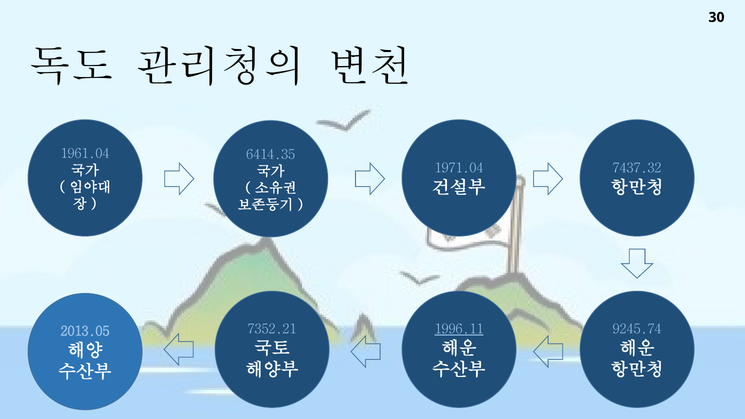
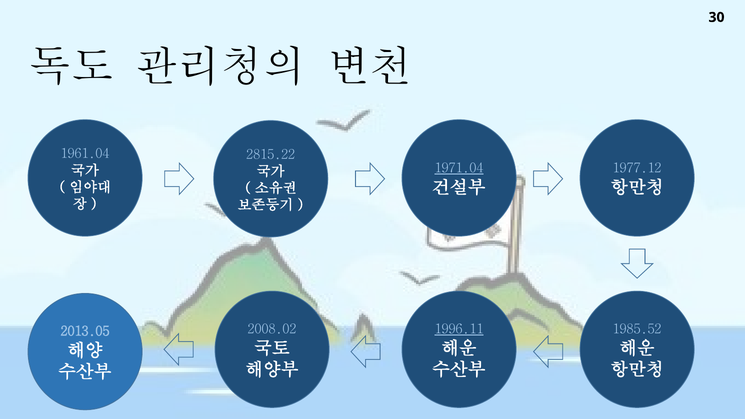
6414.35: 6414.35 -> 2815.22
1971.04 underline: none -> present
7437.32: 7437.32 -> 1977.12
7352.21: 7352.21 -> 2008.02
9245.74: 9245.74 -> 1985.52
